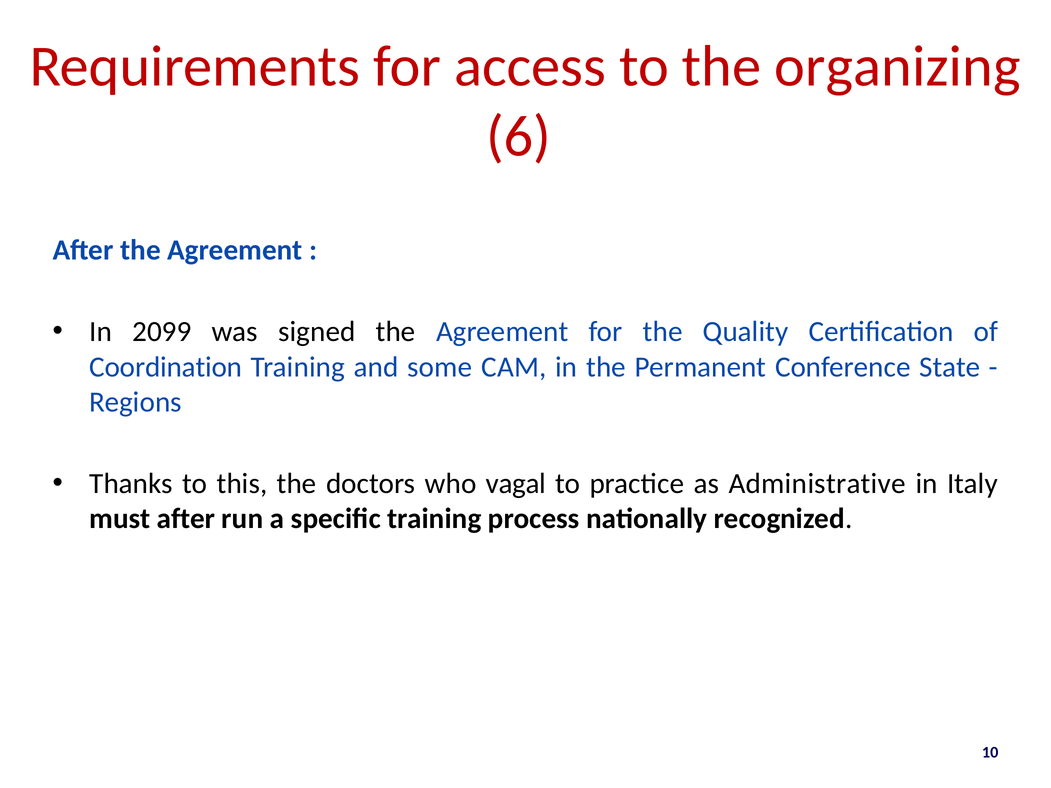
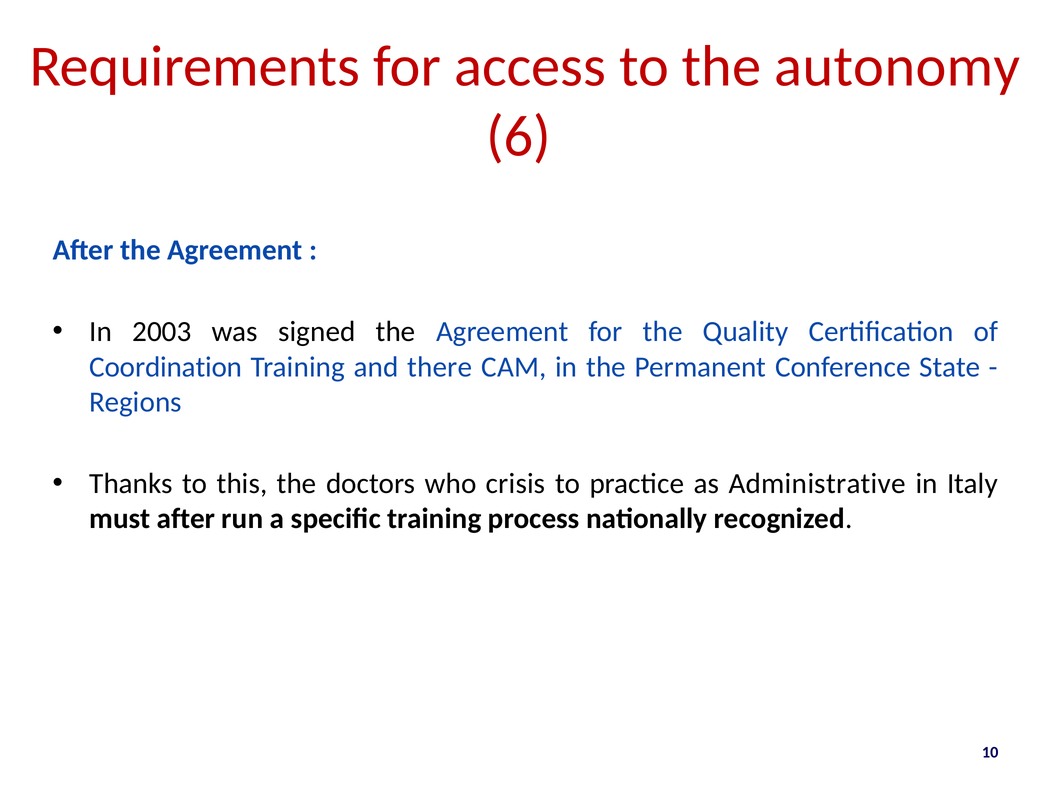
organizing: organizing -> autonomy
2099: 2099 -> 2003
some: some -> there
vagal: vagal -> crisis
